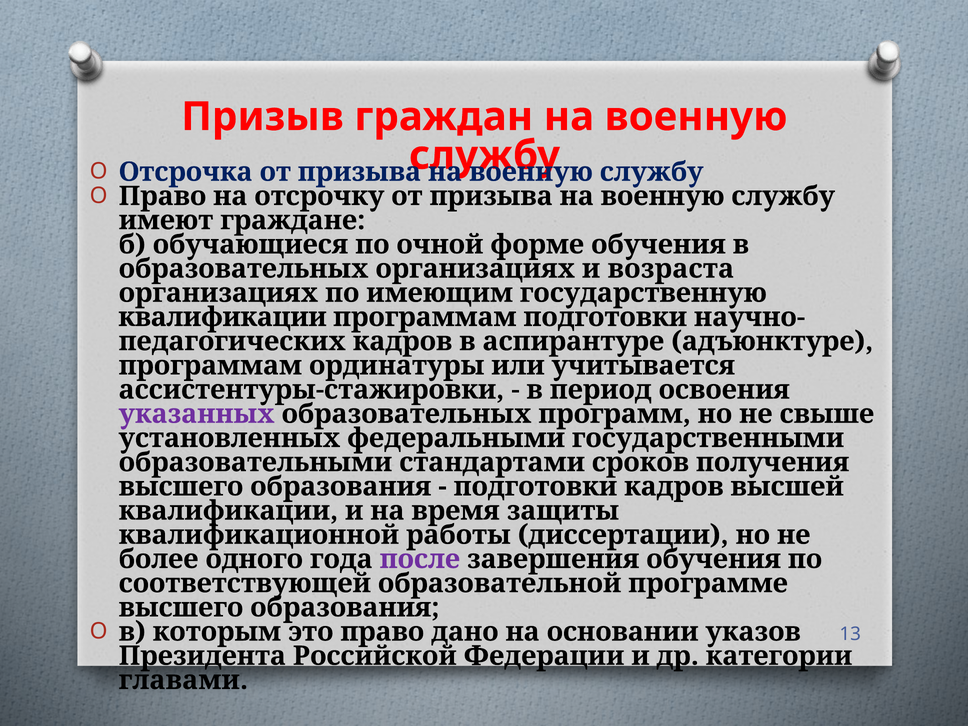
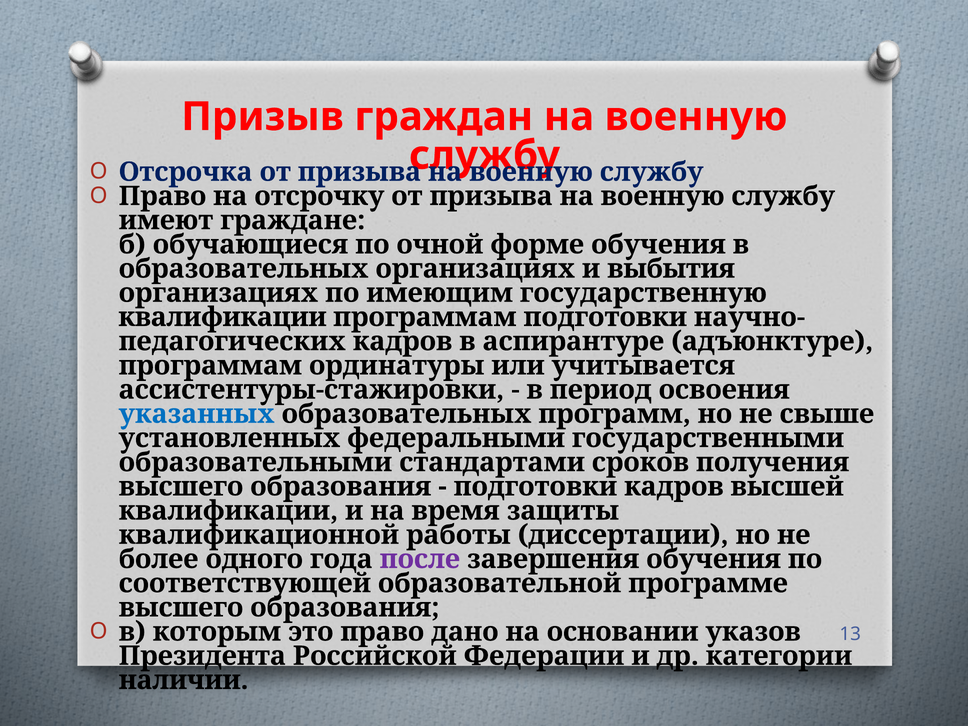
возраста: возраста -> выбытия
указанных colour: purple -> blue
главами: главами -> наличии
